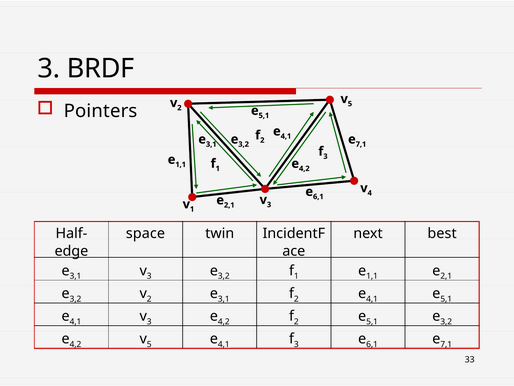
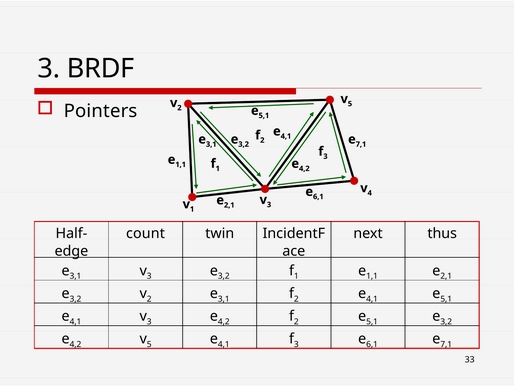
space: space -> count
best: best -> thus
